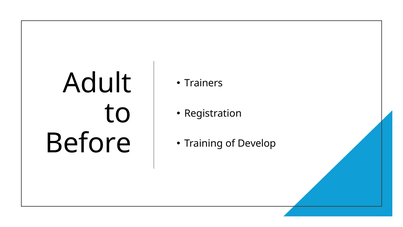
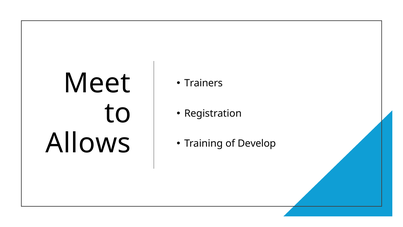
Adult: Adult -> Meet
Before: Before -> Allows
